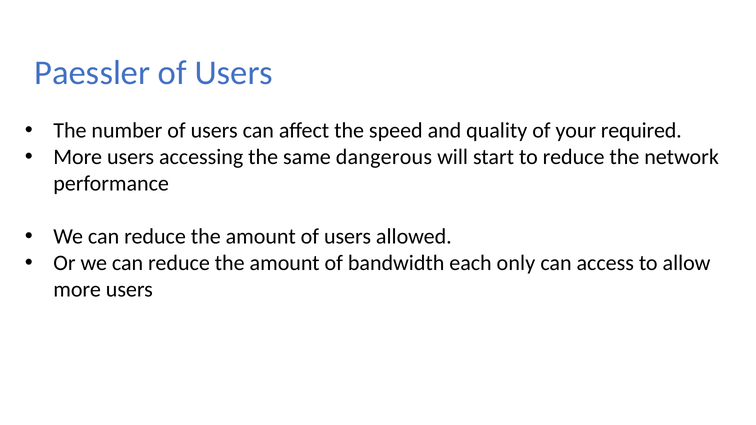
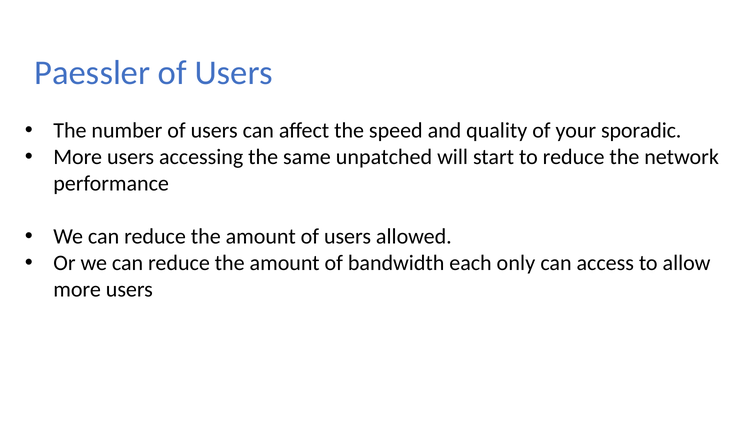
required: required -> sporadic
dangerous: dangerous -> unpatched
